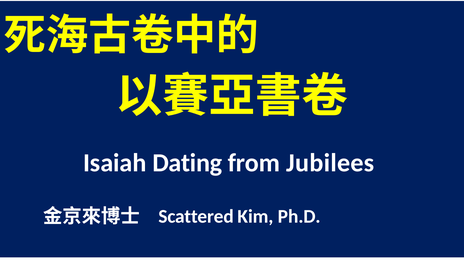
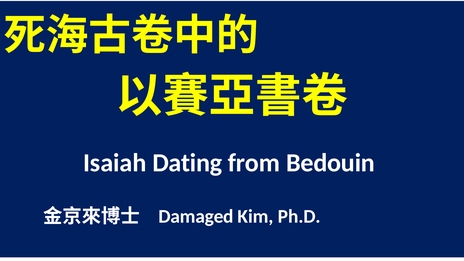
Jubilees: Jubilees -> Bedouin
Scattered: Scattered -> Damaged
